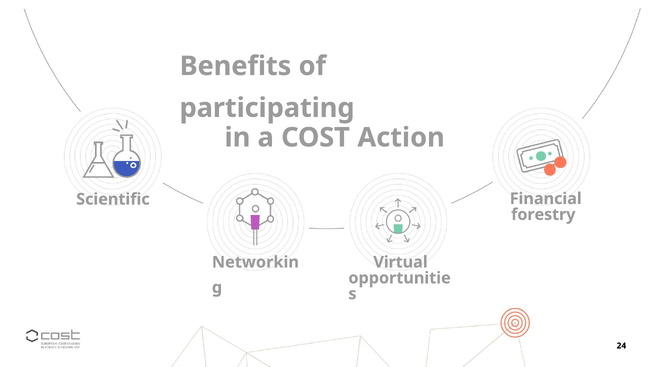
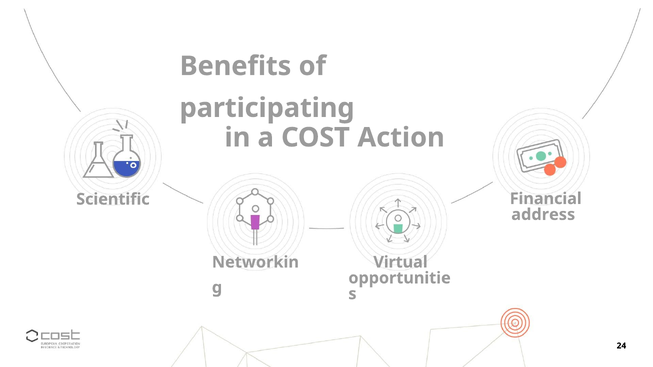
forestry: forestry -> address
